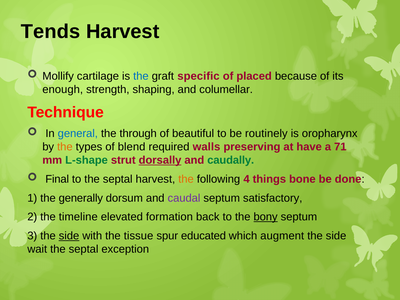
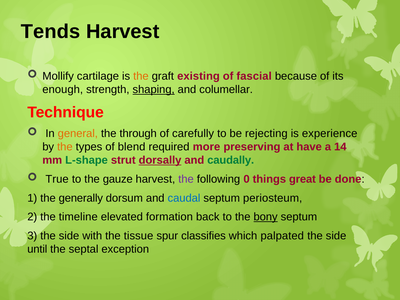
the at (141, 76) colour: blue -> orange
specific: specific -> existing
placed: placed -> fascial
shaping underline: none -> present
general colour: blue -> orange
beautiful: beautiful -> carefully
routinely: routinely -> rejecting
oropharynx: oropharynx -> experience
walls: walls -> more
71: 71 -> 14
Final: Final -> True
to the septal: septal -> gauze
the at (186, 179) colour: orange -> purple
4: 4 -> 0
bone: bone -> great
caudal colour: purple -> blue
satisfactory: satisfactory -> periosteum
side at (69, 236) underline: present -> none
educated: educated -> classifies
augment: augment -> palpated
wait: wait -> until
